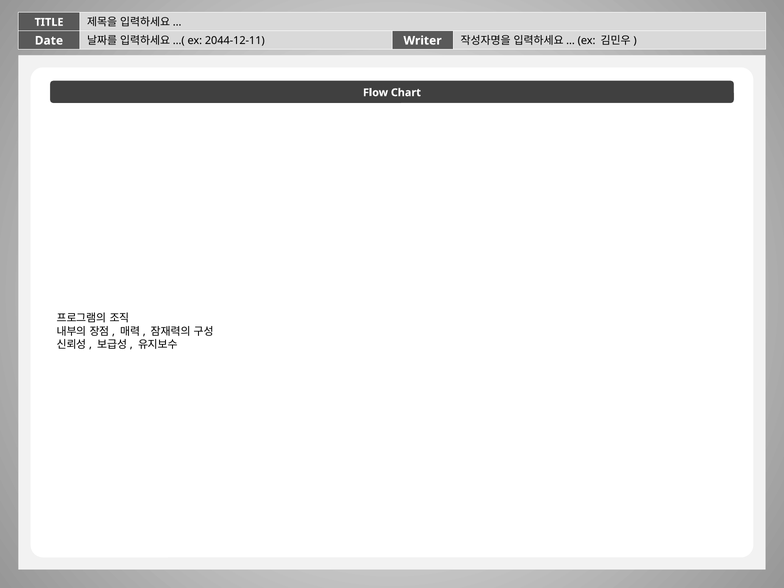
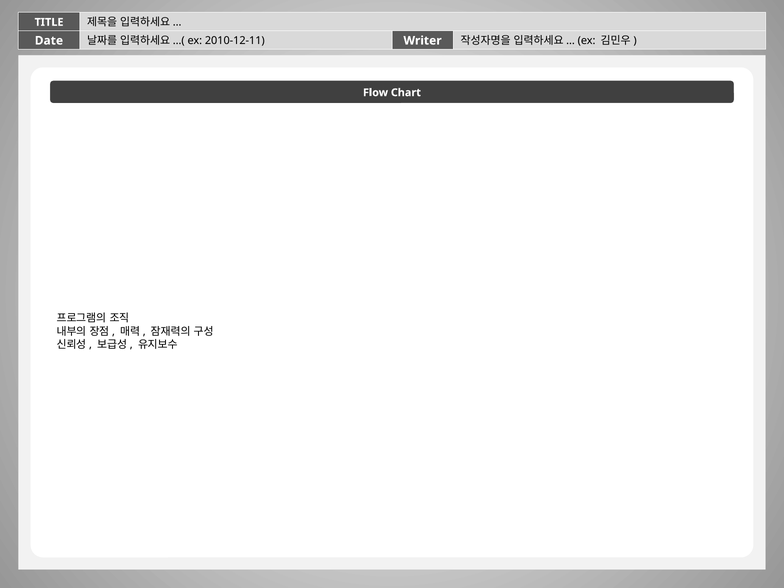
2044-12-11: 2044-12-11 -> 2010-12-11
